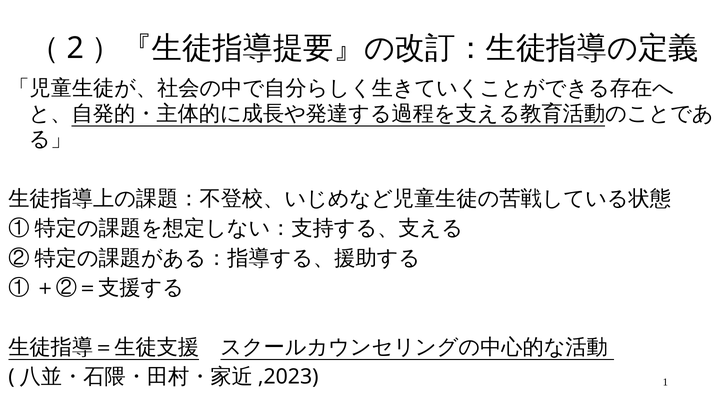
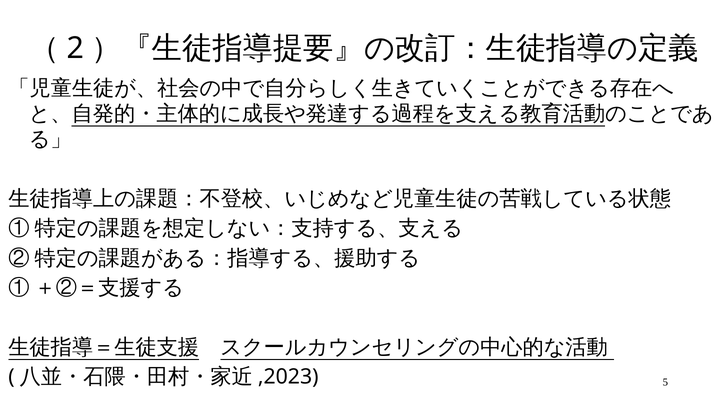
1: 1 -> 5
